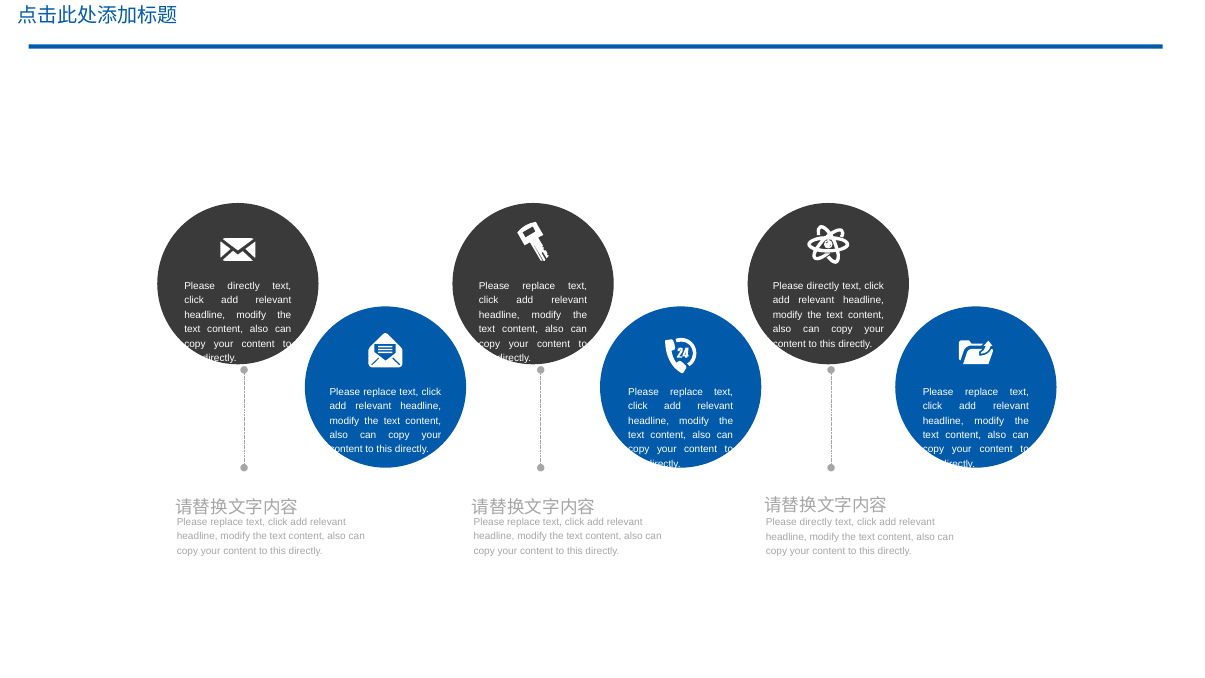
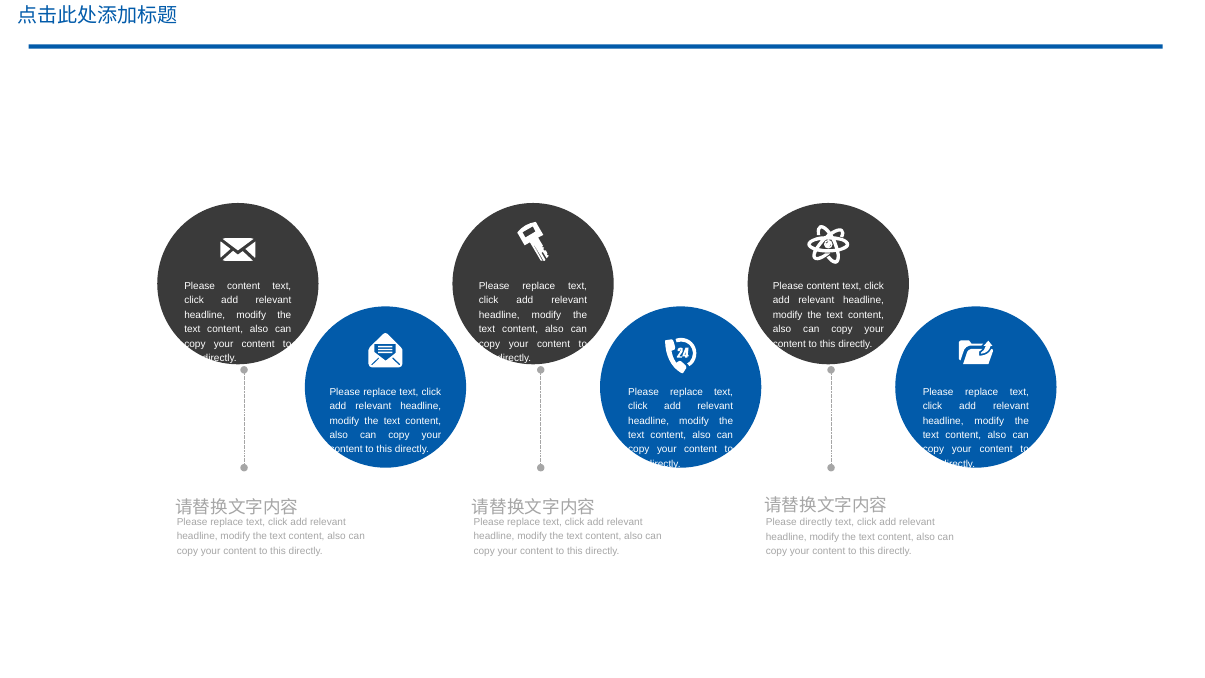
directly at (244, 286): directly -> content
directly at (823, 286): directly -> content
